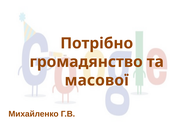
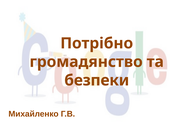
масової: масової -> безпеки
